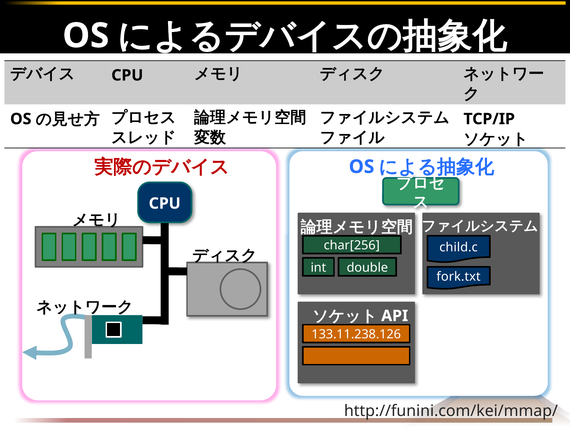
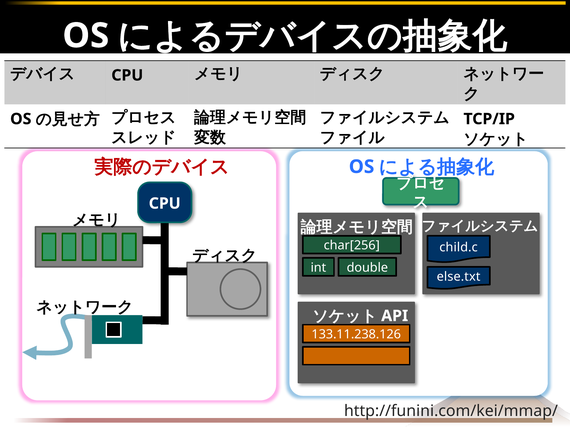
fork.txt: fork.txt -> else.txt
